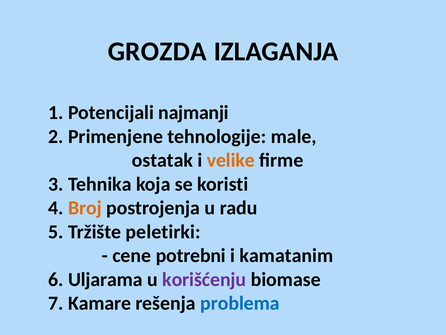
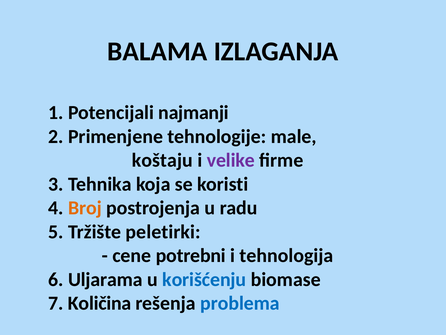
GROZDA: GROZDA -> BALAMA
ostatak: ostatak -> koštaju
velike colour: orange -> purple
kamatanim: kamatanim -> tehnologija
korišćenju colour: purple -> blue
Kamare: Kamare -> Količina
